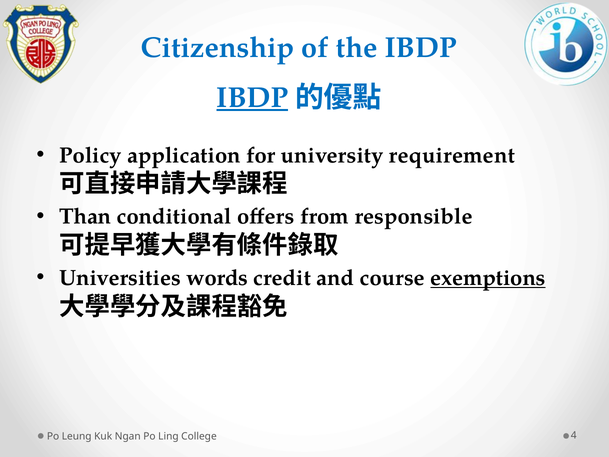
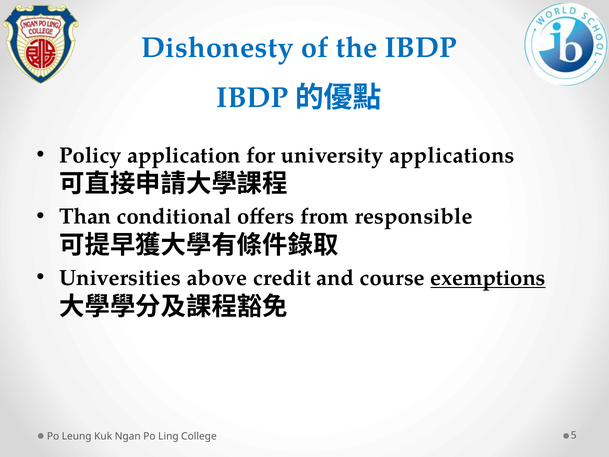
Citizenship: Citizenship -> Dishonesty
IBDP at (252, 98) underline: present -> none
requirement: requirement -> applications
words: words -> above
4: 4 -> 5
